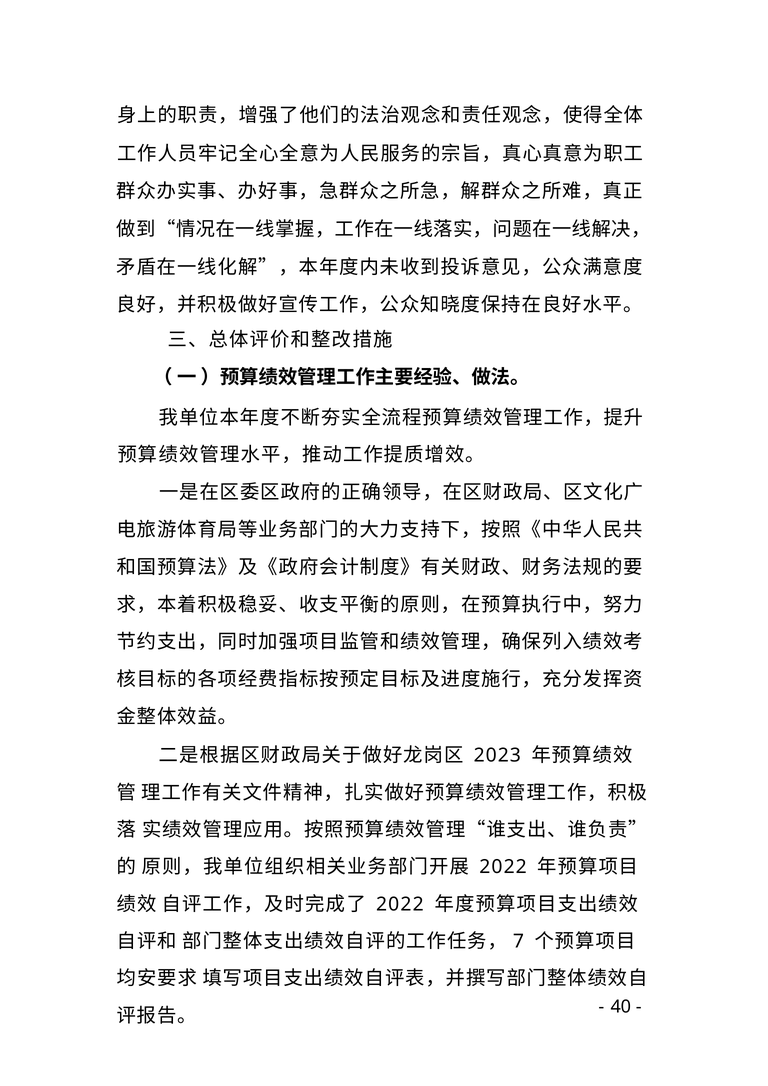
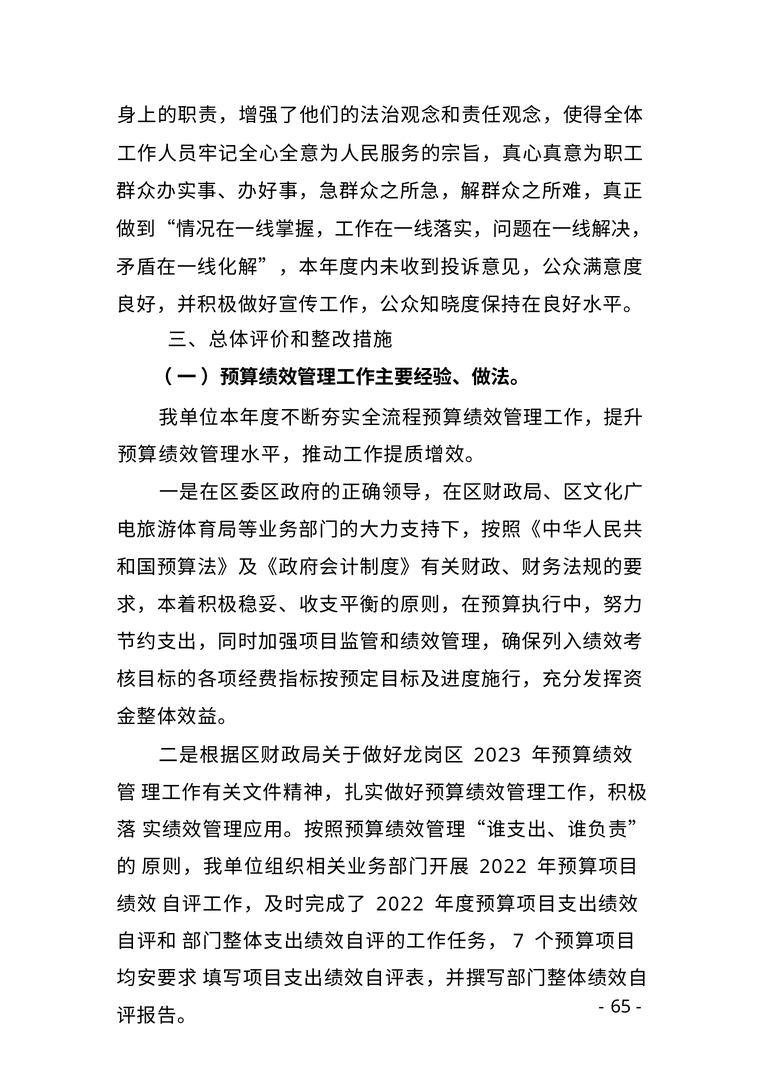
40: 40 -> 65
